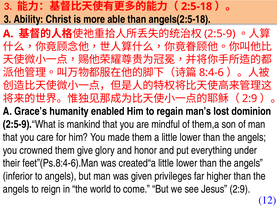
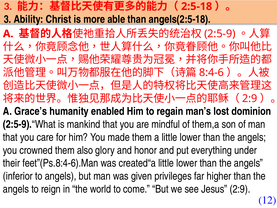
give: give -> also
